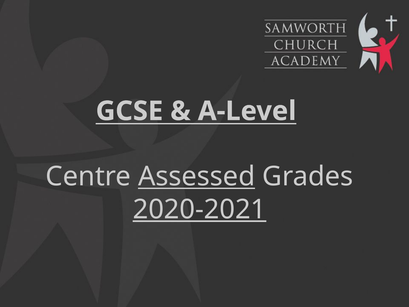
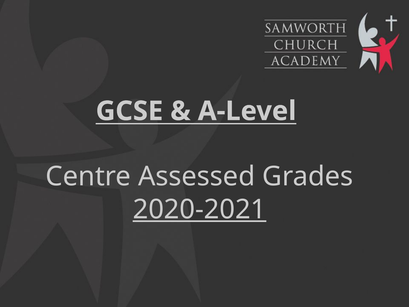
Assessed underline: present -> none
